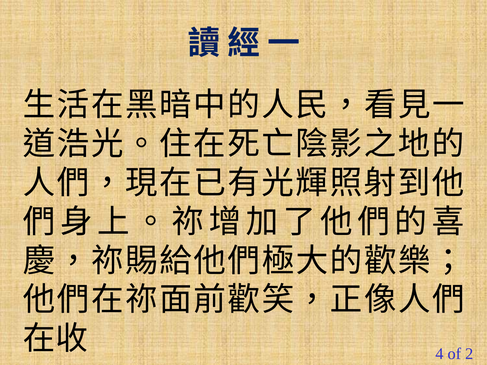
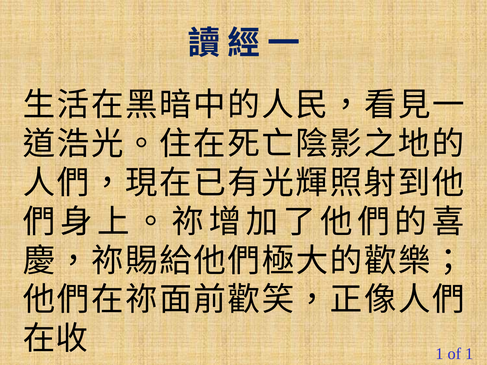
4 at (439, 354): 4 -> 1
of 2: 2 -> 1
